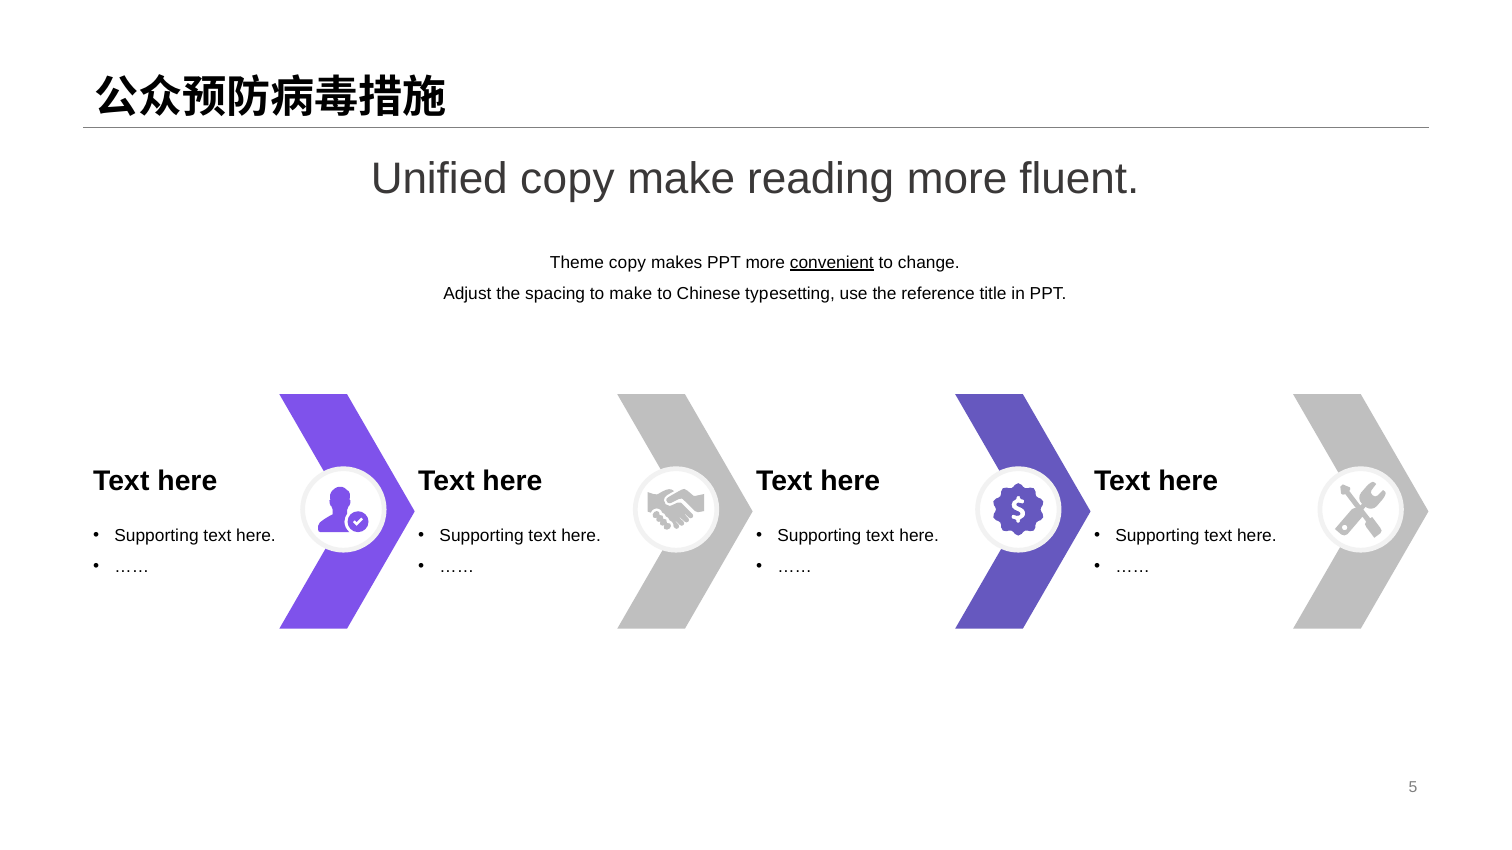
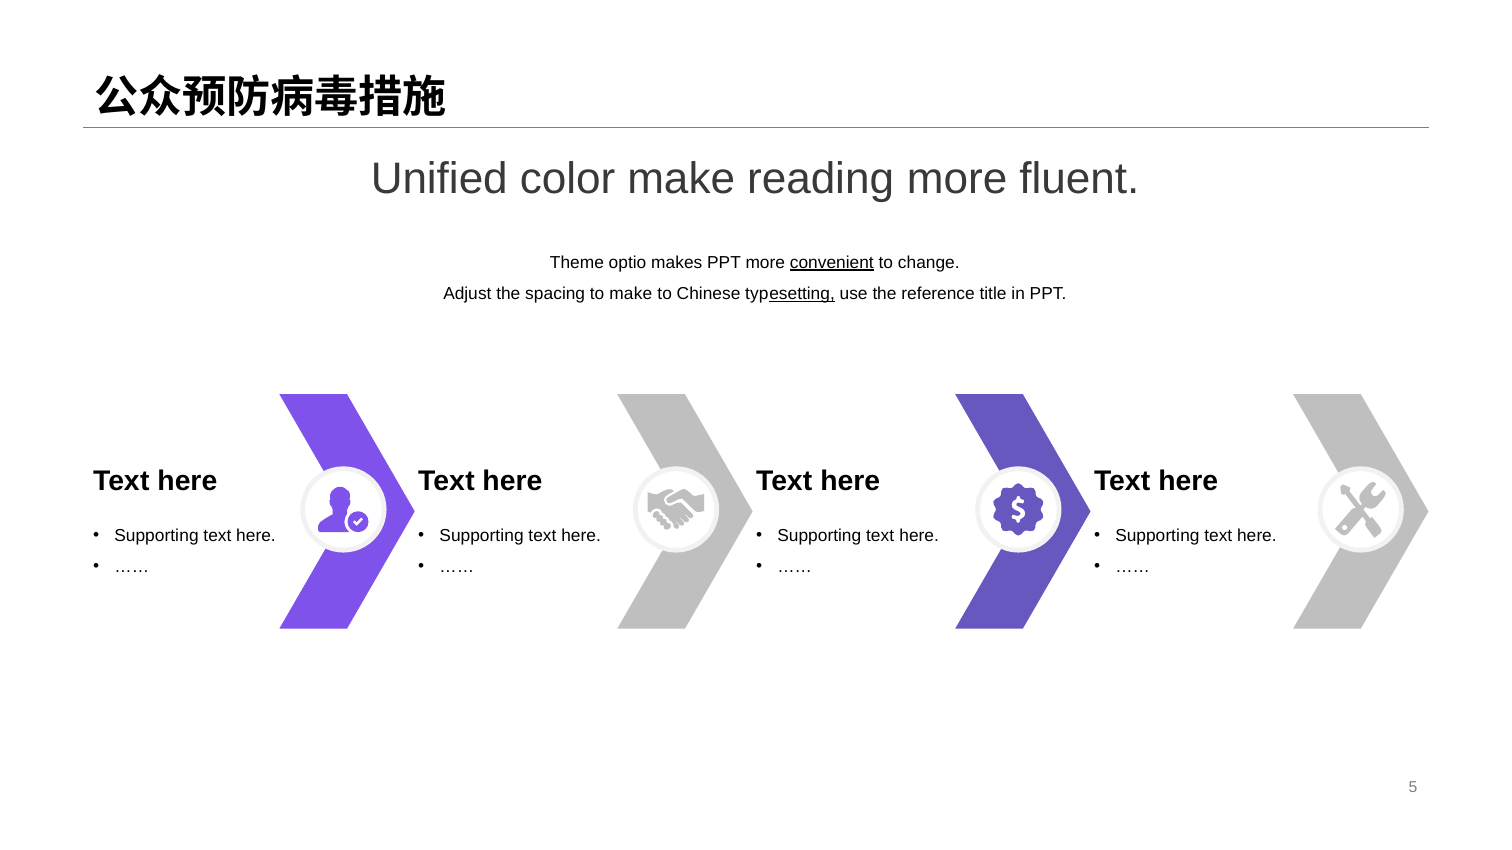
Unified copy: copy -> color
Theme copy: copy -> optio
esetting underline: none -> present
